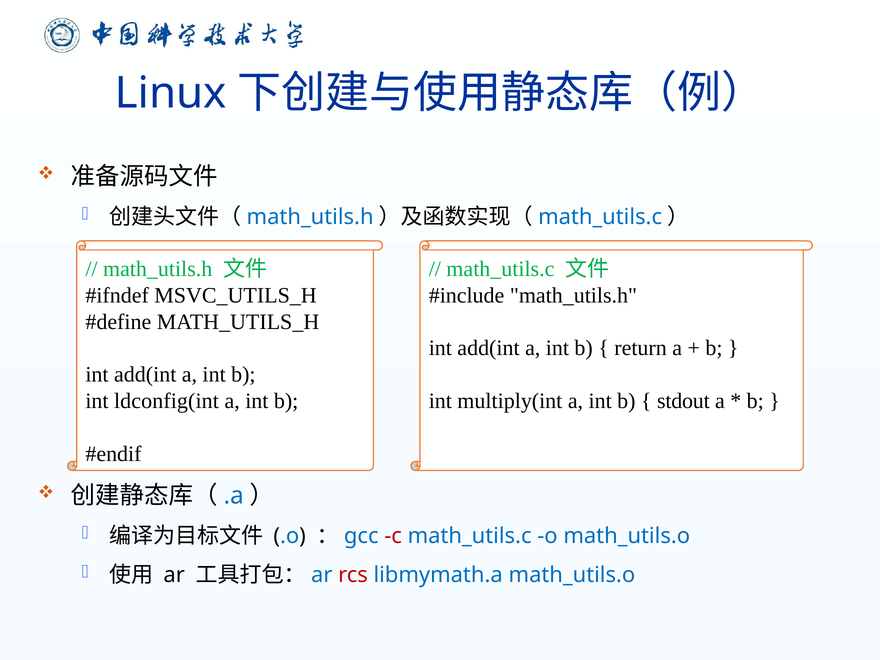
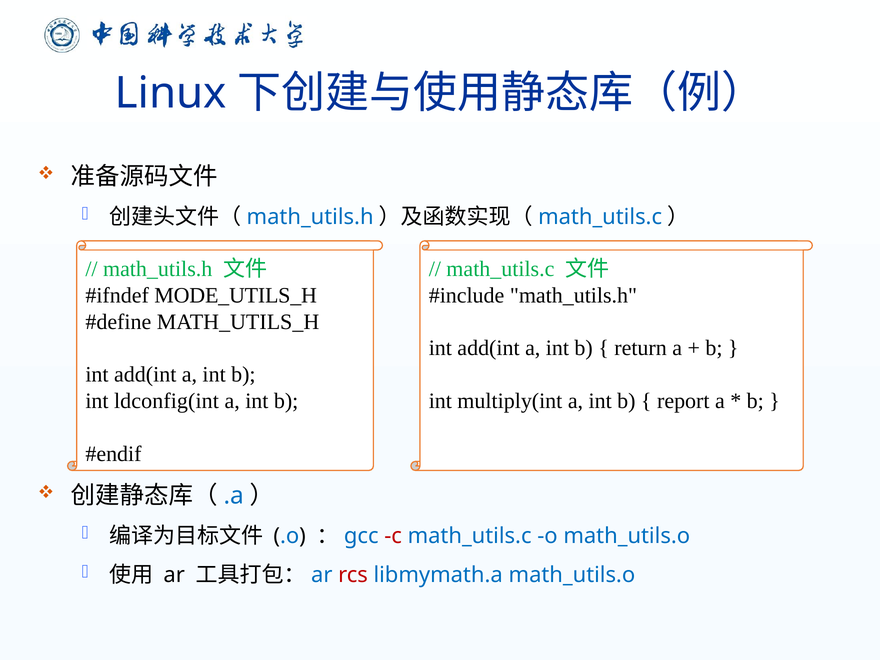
MSVC_UTILS_H: MSVC_UTILS_H -> MODE_UTILS_H
stdout: stdout -> report
